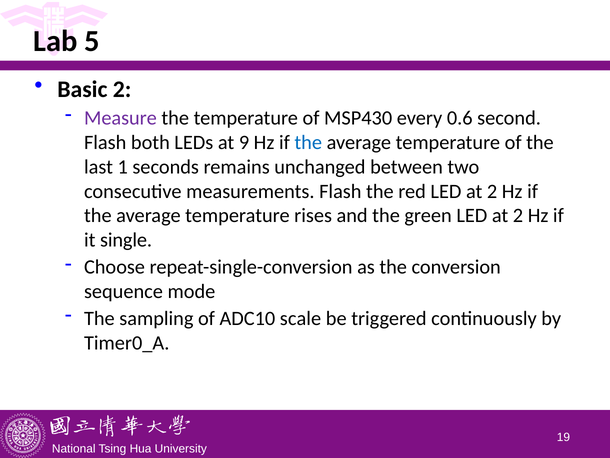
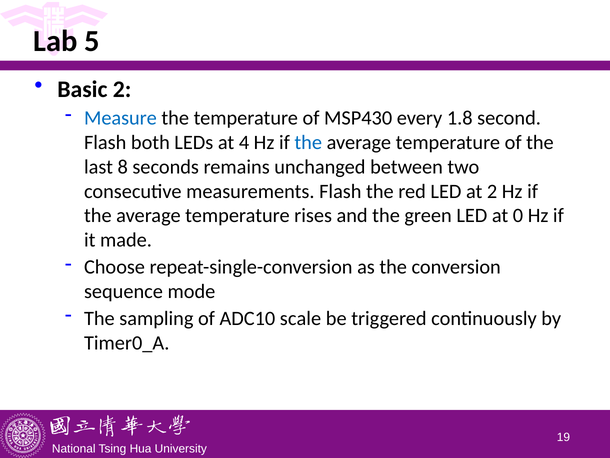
Measure colour: purple -> blue
0.6: 0.6 -> 1.8
9: 9 -> 4
1: 1 -> 8
green LED at 2: 2 -> 0
single: single -> made
